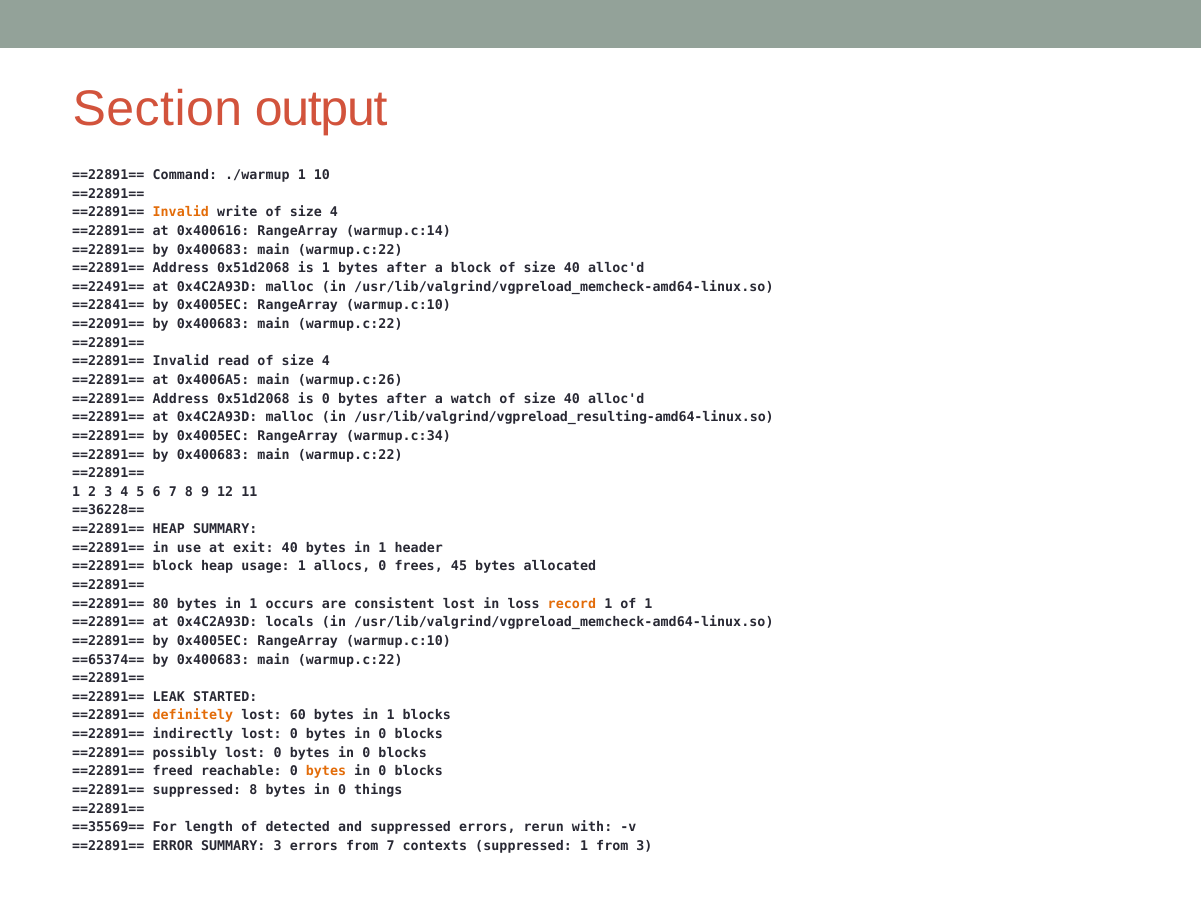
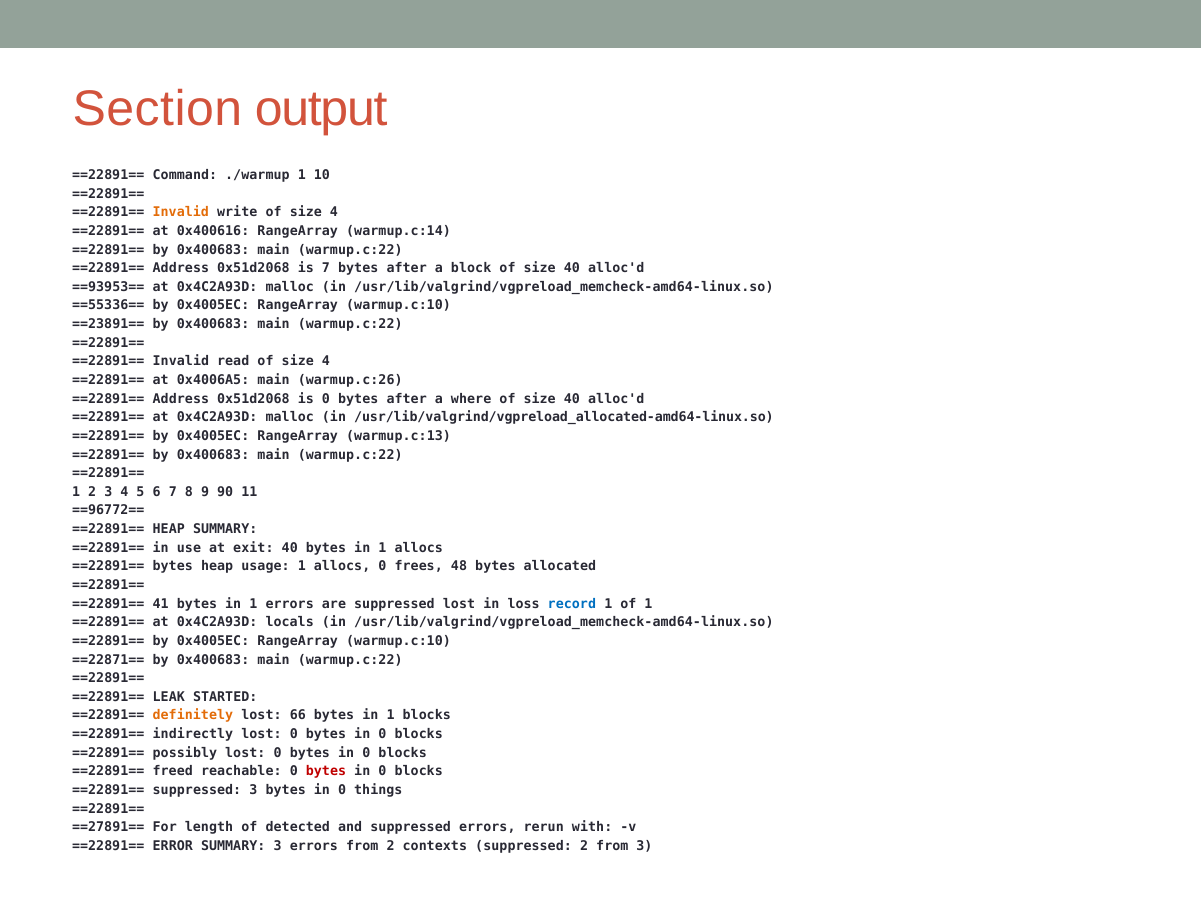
is 1: 1 -> 7
==22491==: ==22491== -> ==93953==
==22841==: ==22841== -> ==55336==
==22091==: ==22091== -> ==23891==
watch: watch -> where
/usr/lib/valgrind/vgpreload_resulting-amd64-linux.so: /usr/lib/valgrind/vgpreload_resulting-amd64-linux.so -> /usr/lib/valgrind/vgpreload_allocated-amd64-linux.so
warmup.c:34: warmup.c:34 -> warmup.c:13
12: 12 -> 90
==36228==: ==36228== -> ==96772==
in 1 header: header -> allocs
==22891== block: block -> bytes
45: 45 -> 48
80: 80 -> 41
1 occurs: occurs -> errors
are consistent: consistent -> suppressed
record colour: orange -> blue
==65374==: ==65374== -> ==22871==
60: 60 -> 66
bytes at (326, 771) colour: orange -> red
suppressed 8: 8 -> 3
==35569==: ==35569== -> ==27891==
from 7: 7 -> 2
suppressed 1: 1 -> 2
